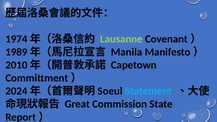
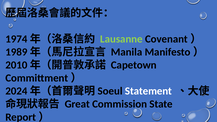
Statement colour: light blue -> white
